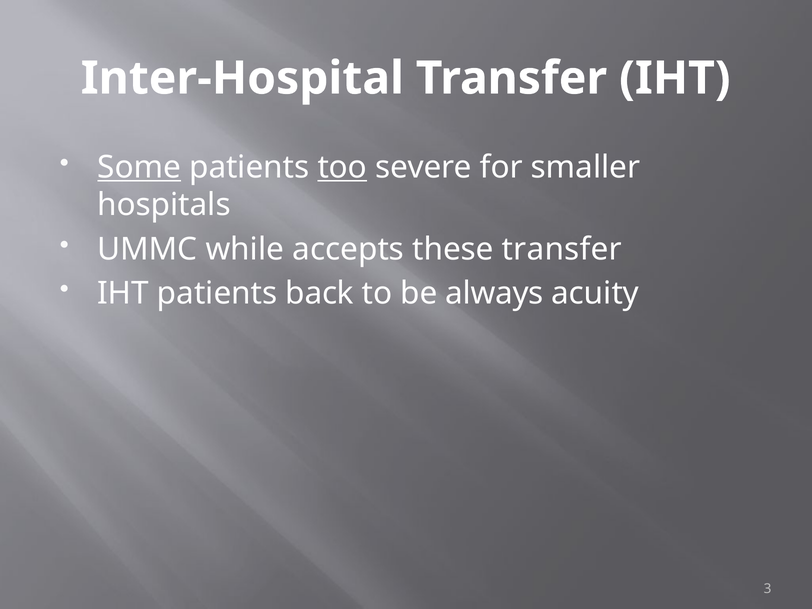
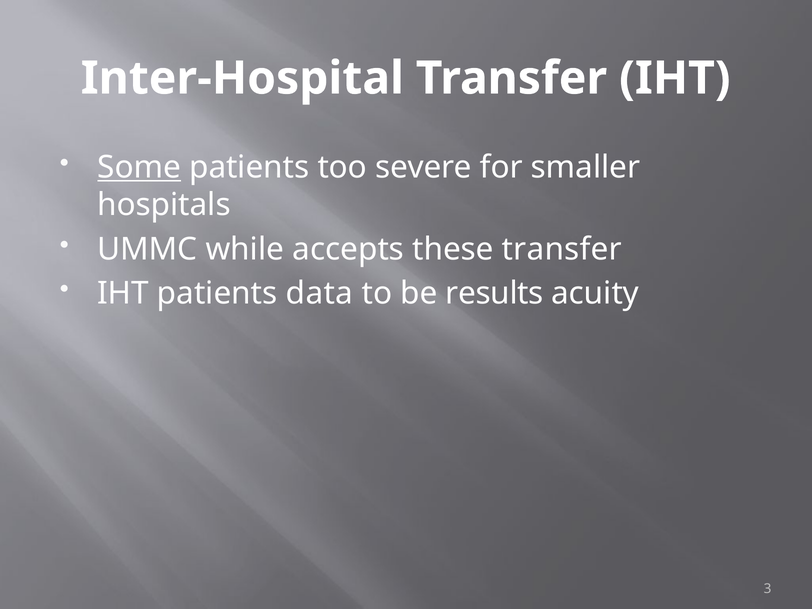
too underline: present -> none
back: back -> data
always: always -> results
